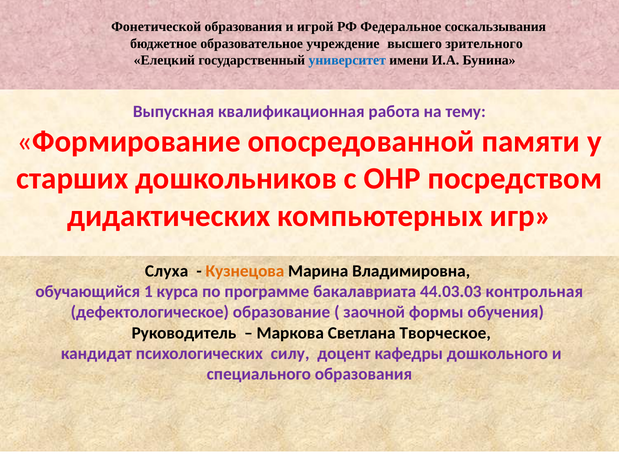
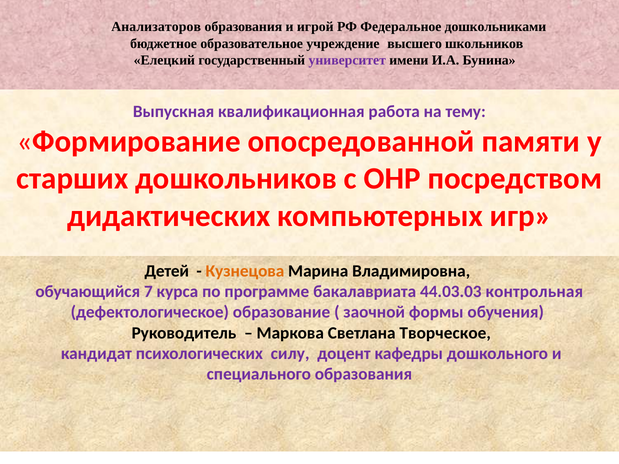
Фонетической: Фонетической -> Анализаторов
соскальзывания: соскальзывания -> дошкольниками
зрительного: зрительного -> школьников
университет colour: blue -> purple
Слуха: Слуха -> Детей
1: 1 -> 7
